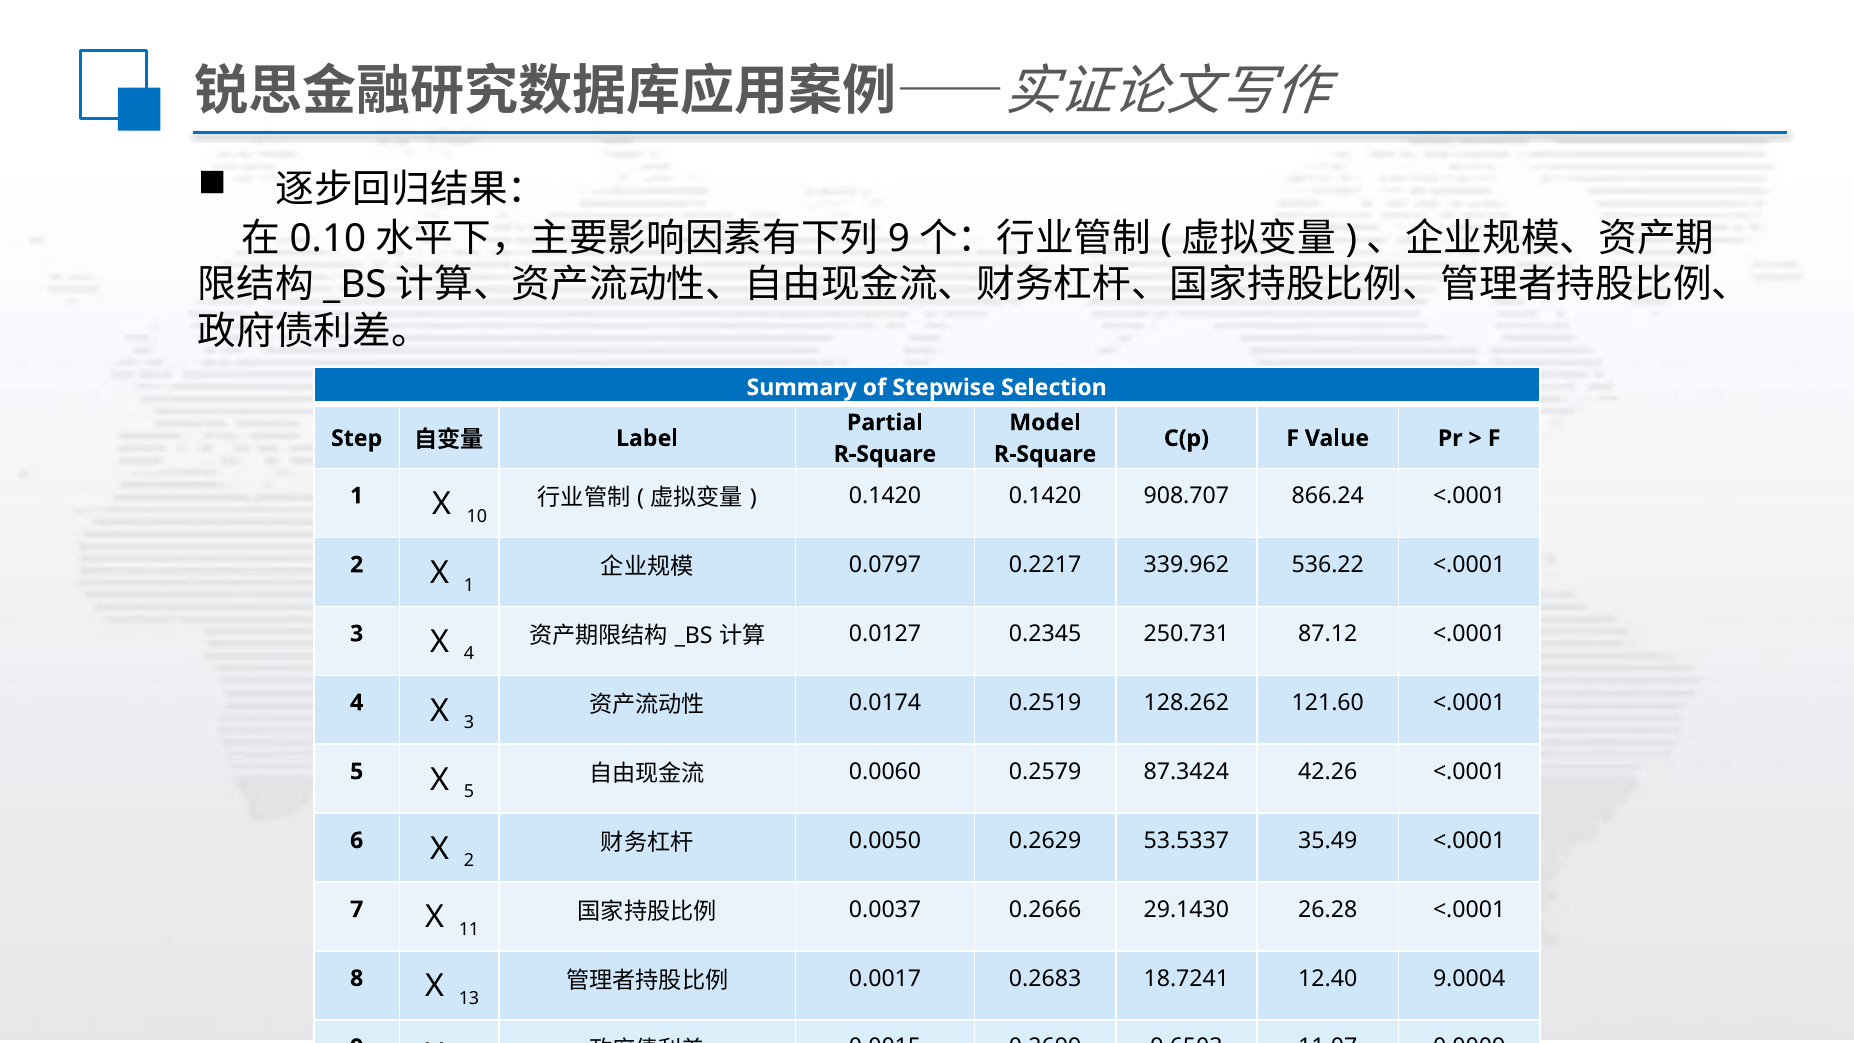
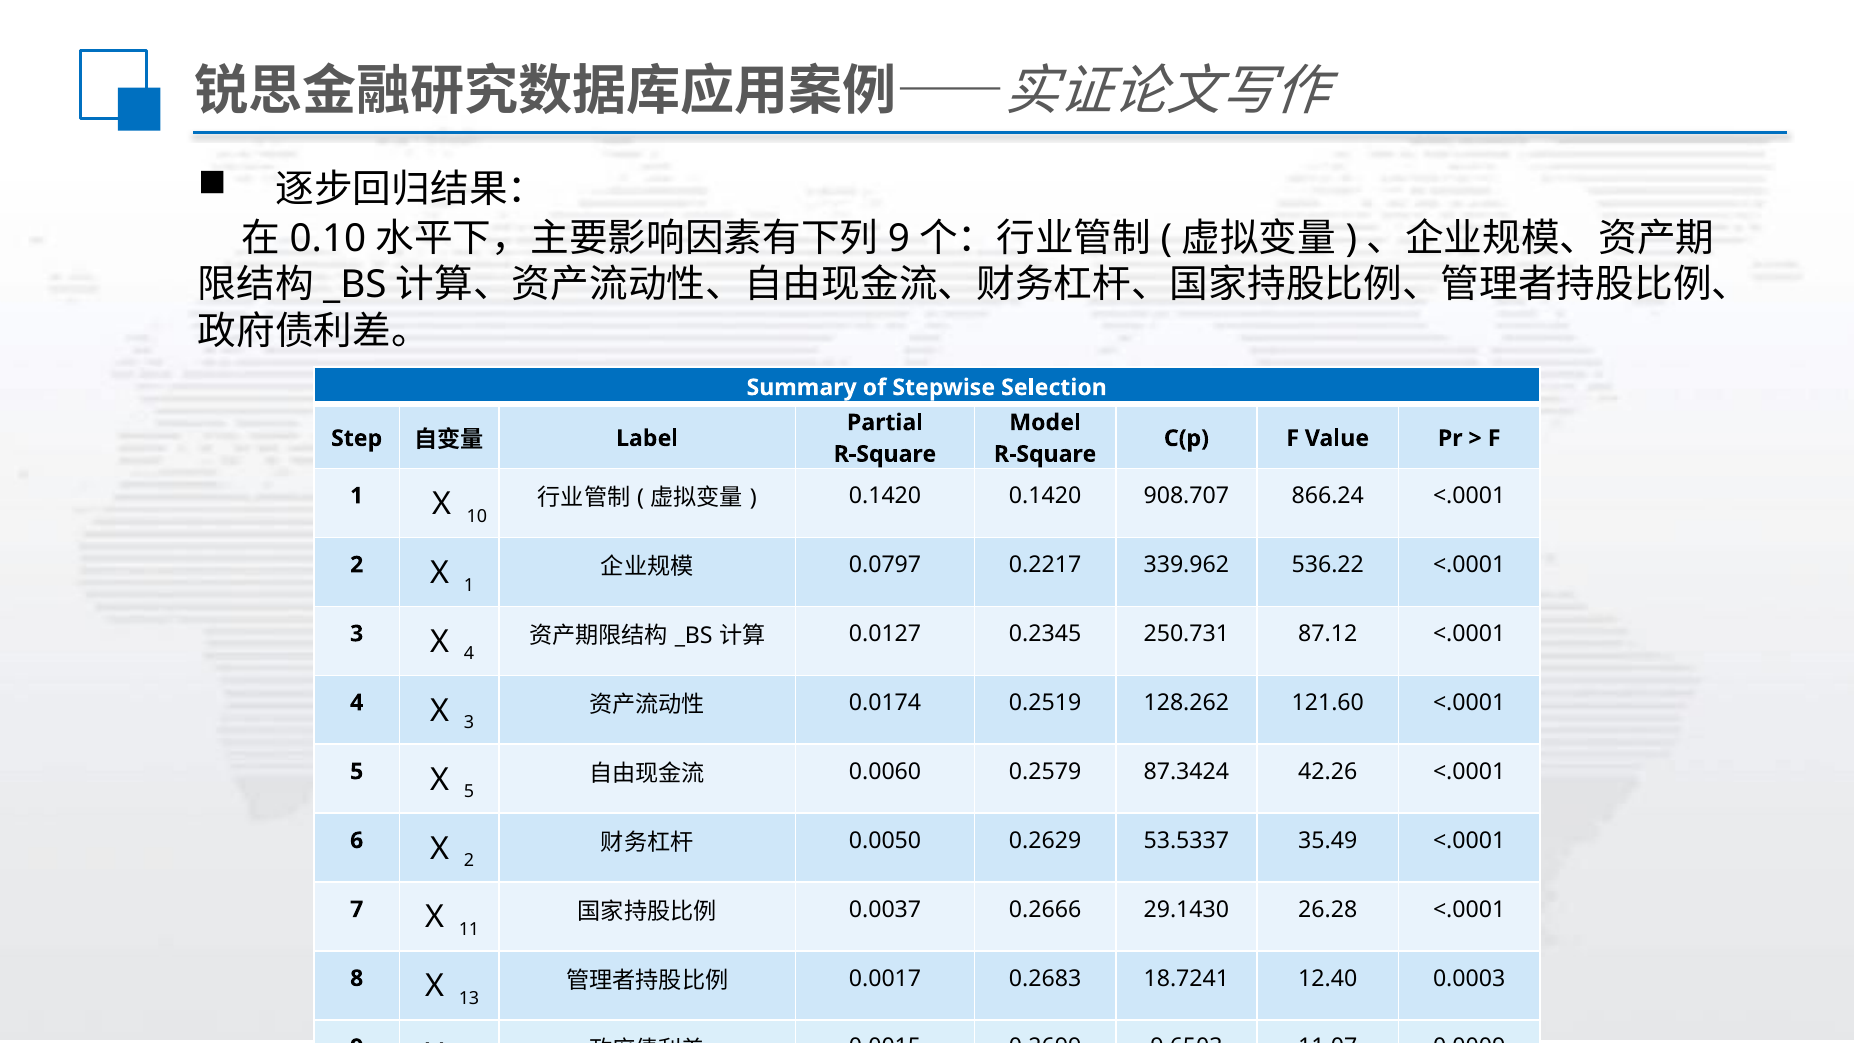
9.0004: 9.0004 -> 0.0003
